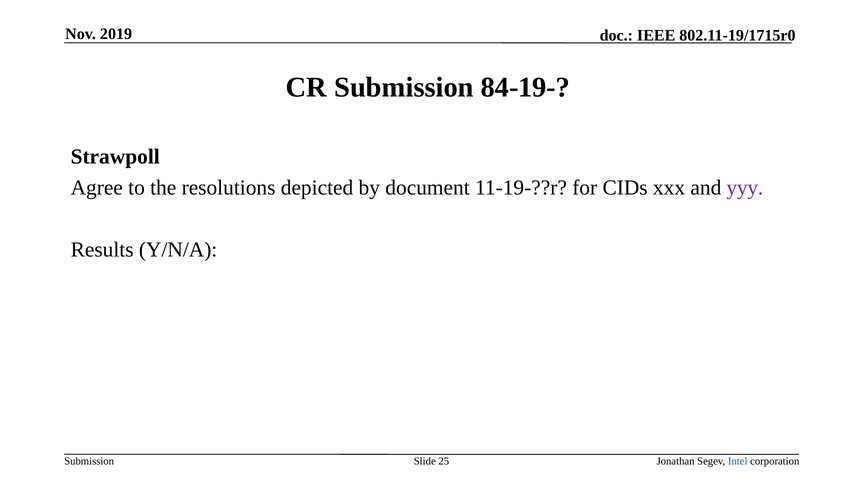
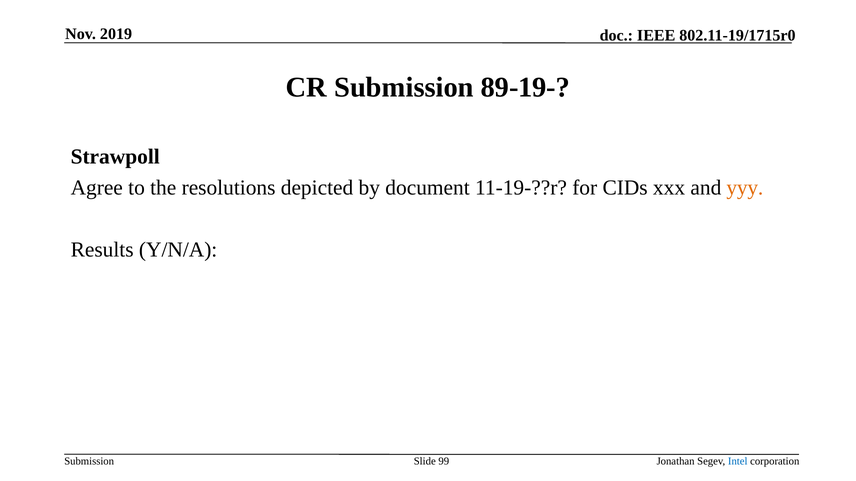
84-19-: 84-19- -> 89-19-
yyy colour: purple -> orange
25: 25 -> 99
